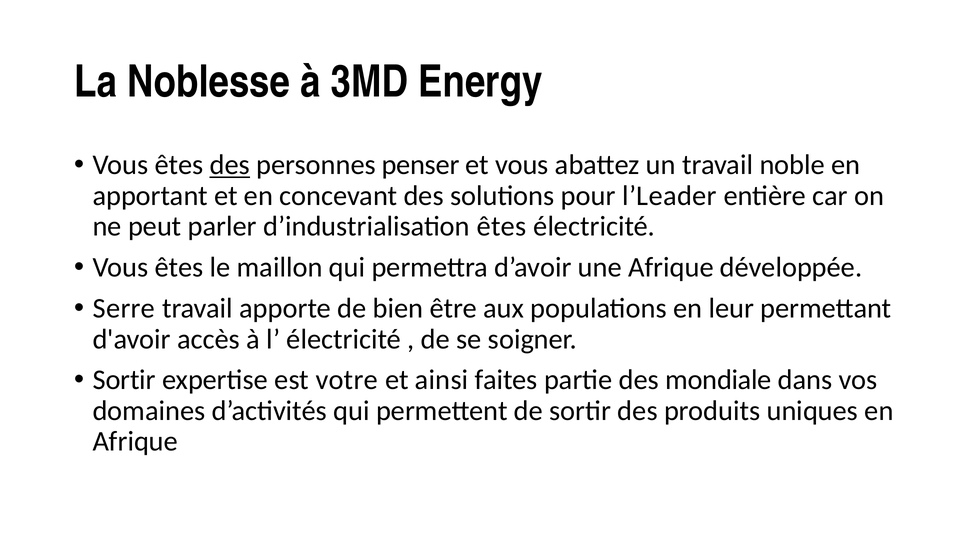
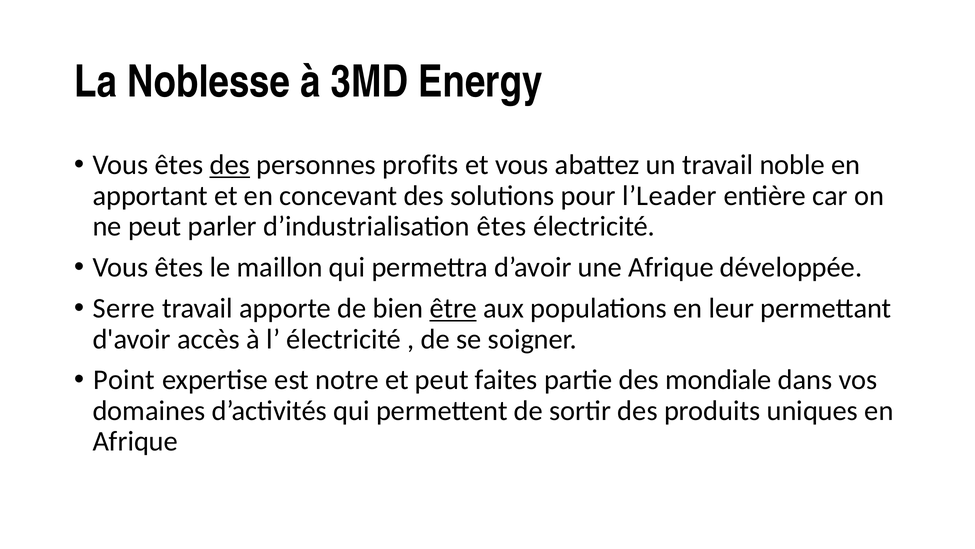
penser: penser -> profits
être underline: none -> present
Sortir at (124, 380): Sortir -> Point
votre: votre -> notre
et ainsi: ainsi -> peut
